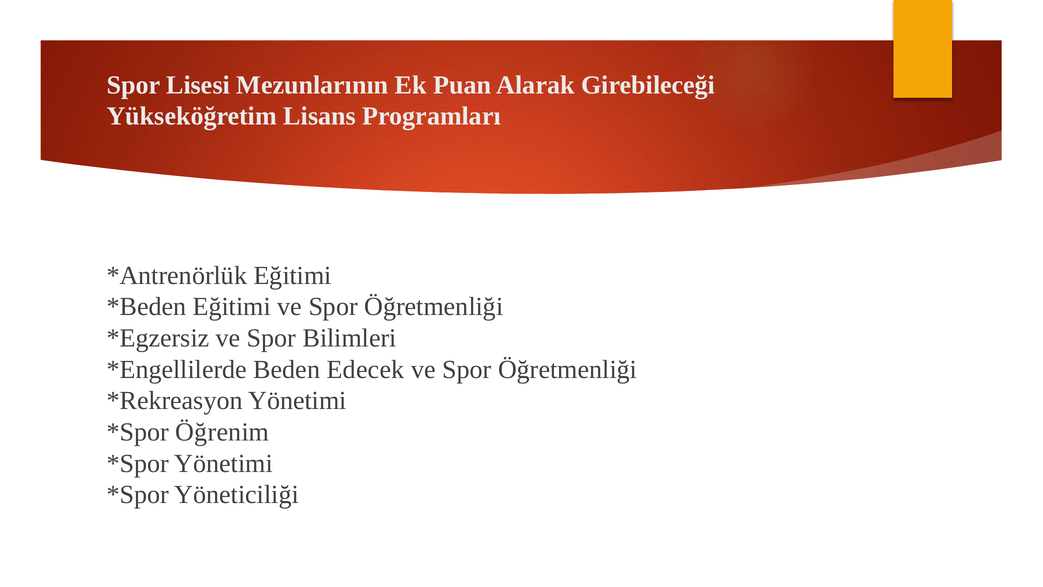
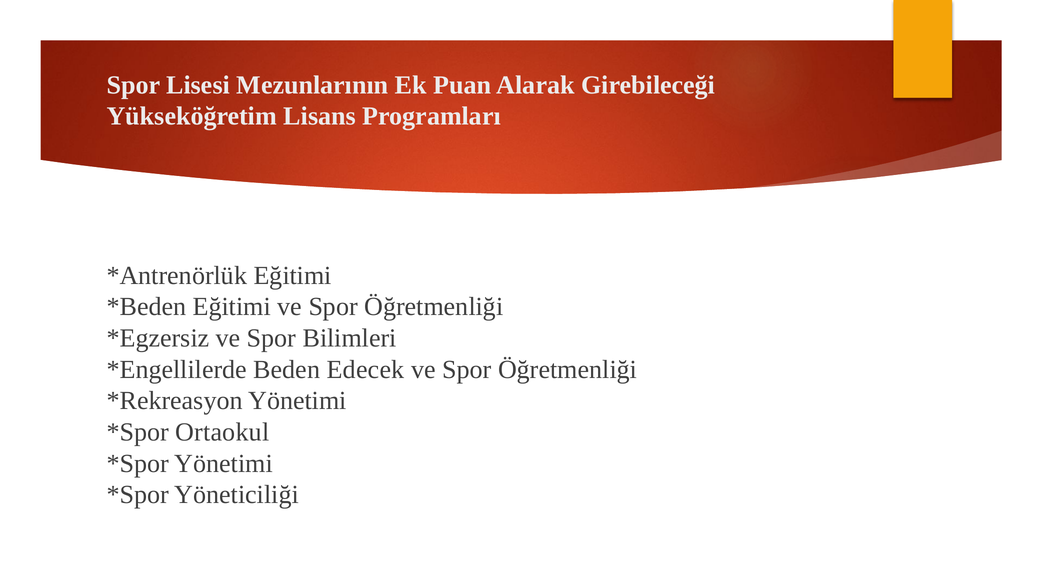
Öğrenim: Öğrenim -> Ortaokul
